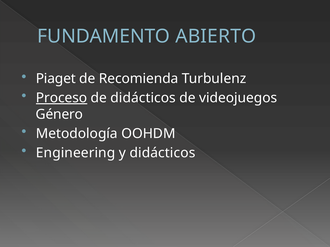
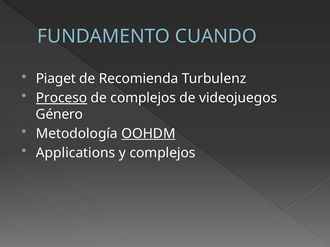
ABIERTO: ABIERTO -> CUANDO
de didácticos: didácticos -> complejos
OOHDM underline: none -> present
Engineering: Engineering -> Applications
y didácticos: didácticos -> complejos
